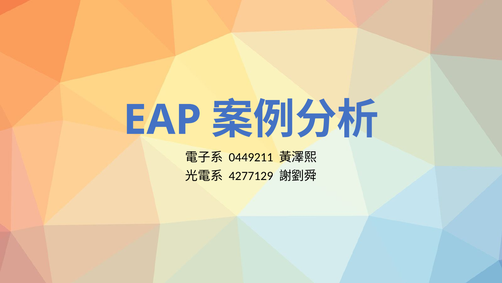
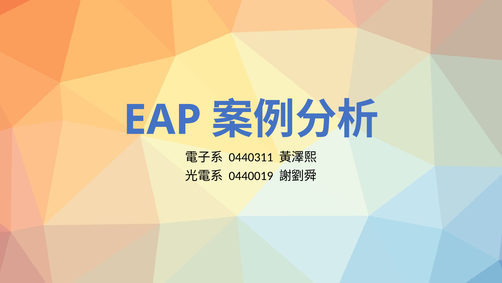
0449211: 0449211 -> 0440311
4277129: 4277129 -> 0440019
